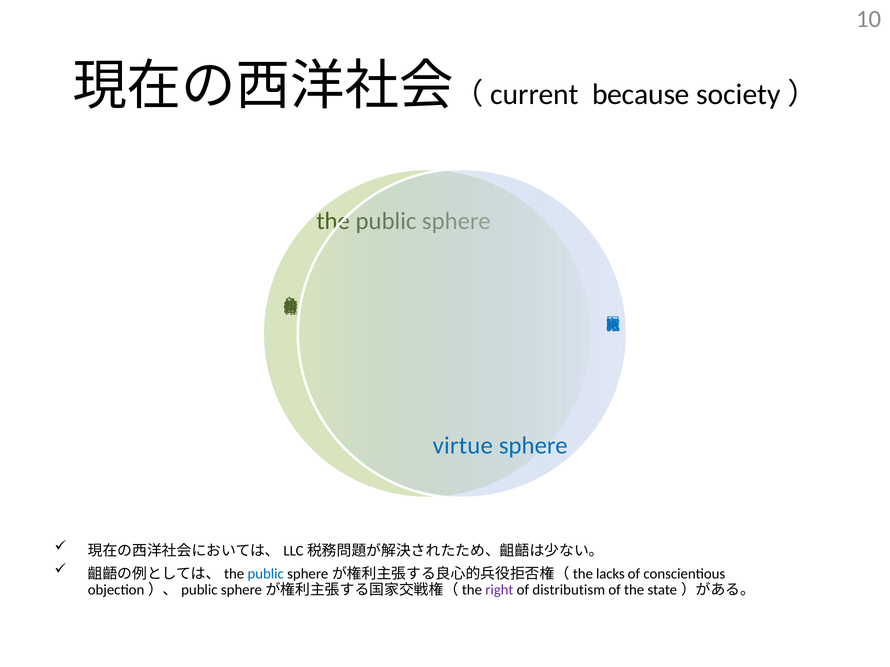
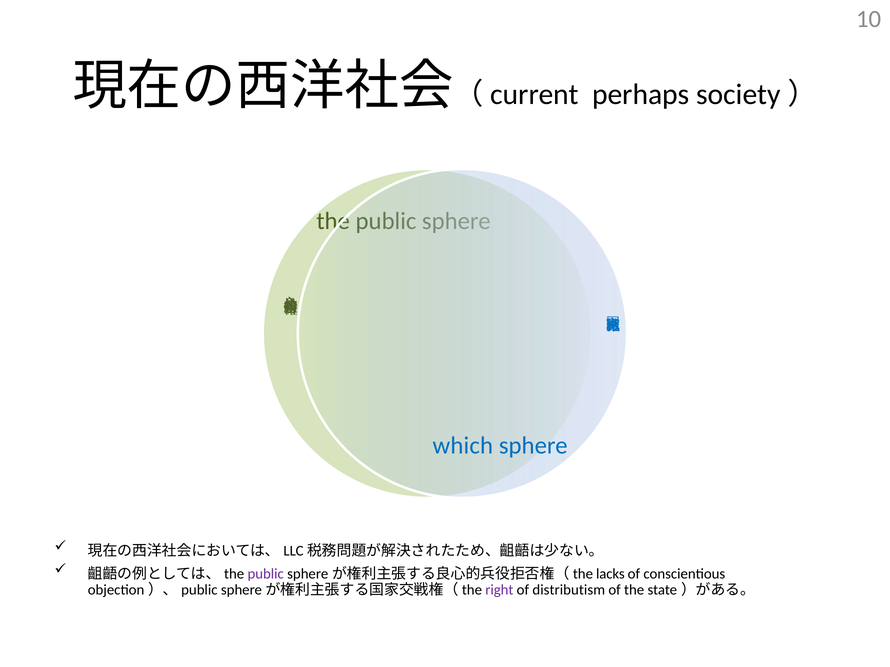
because: because -> perhaps
virtue: virtue -> which
public at (266, 575) colour: blue -> purple
